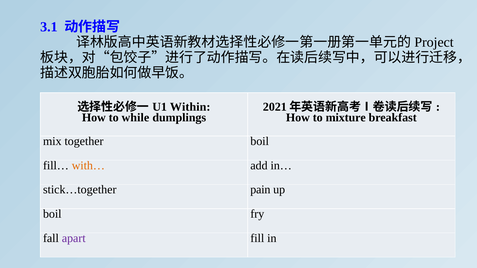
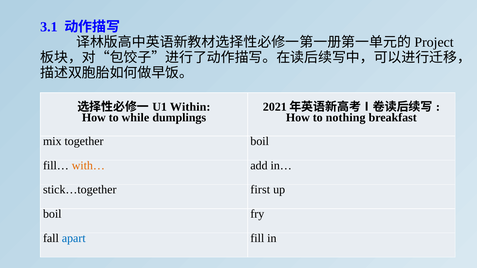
mixture: mixture -> nothing
pain: pain -> first
apart colour: purple -> blue
